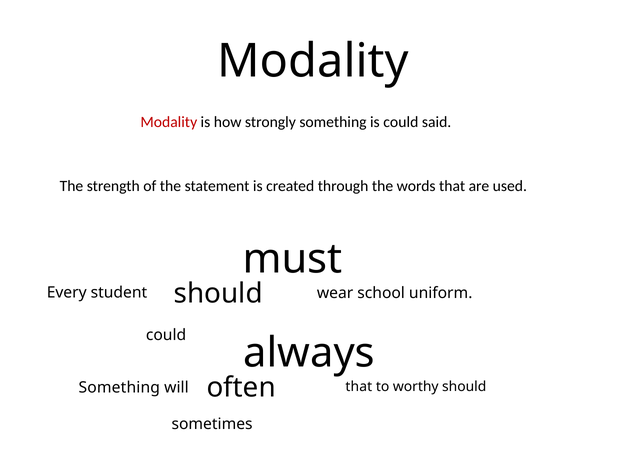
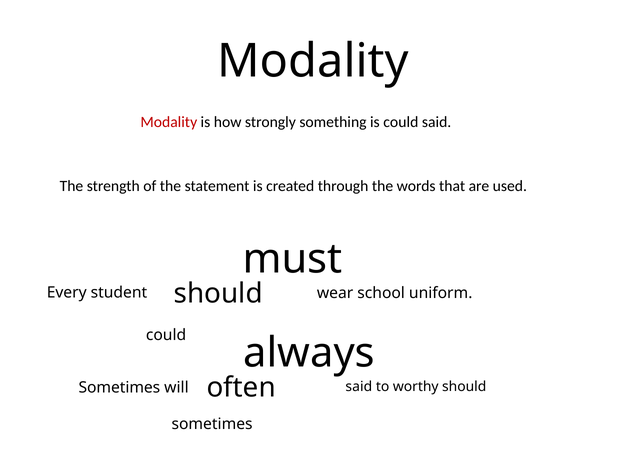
Something at (119, 387): Something -> Sometimes
will that: that -> said
